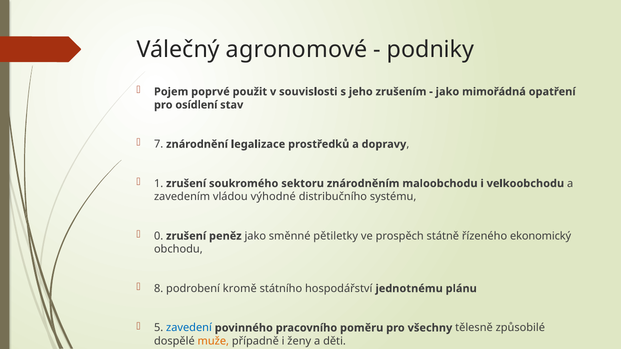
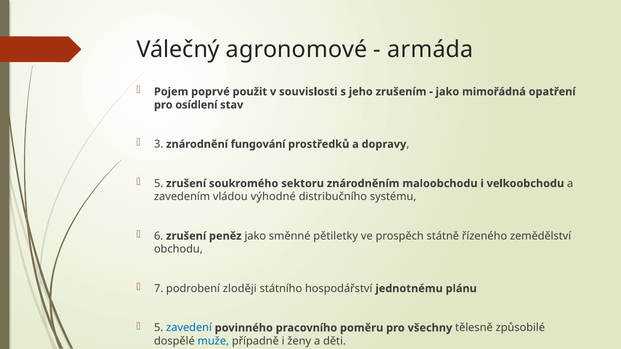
podniky: podniky -> armáda
7: 7 -> 3
legalizace: legalizace -> fungování
1 at (159, 184): 1 -> 5
0: 0 -> 6
ekonomický: ekonomický -> zemědělství
8: 8 -> 7
kromě: kromě -> zloději
muže colour: orange -> blue
